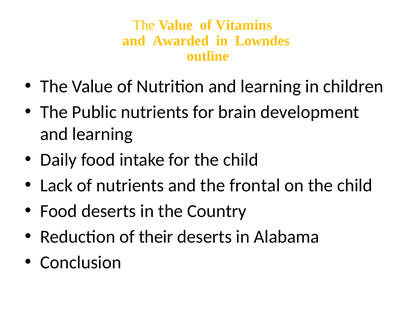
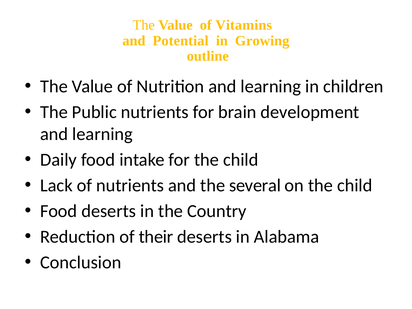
Awarded: Awarded -> Potential
Lowndes: Lowndes -> Growing
frontal: frontal -> several
